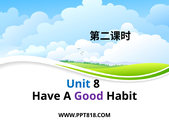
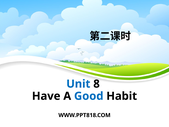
Good colour: purple -> blue
